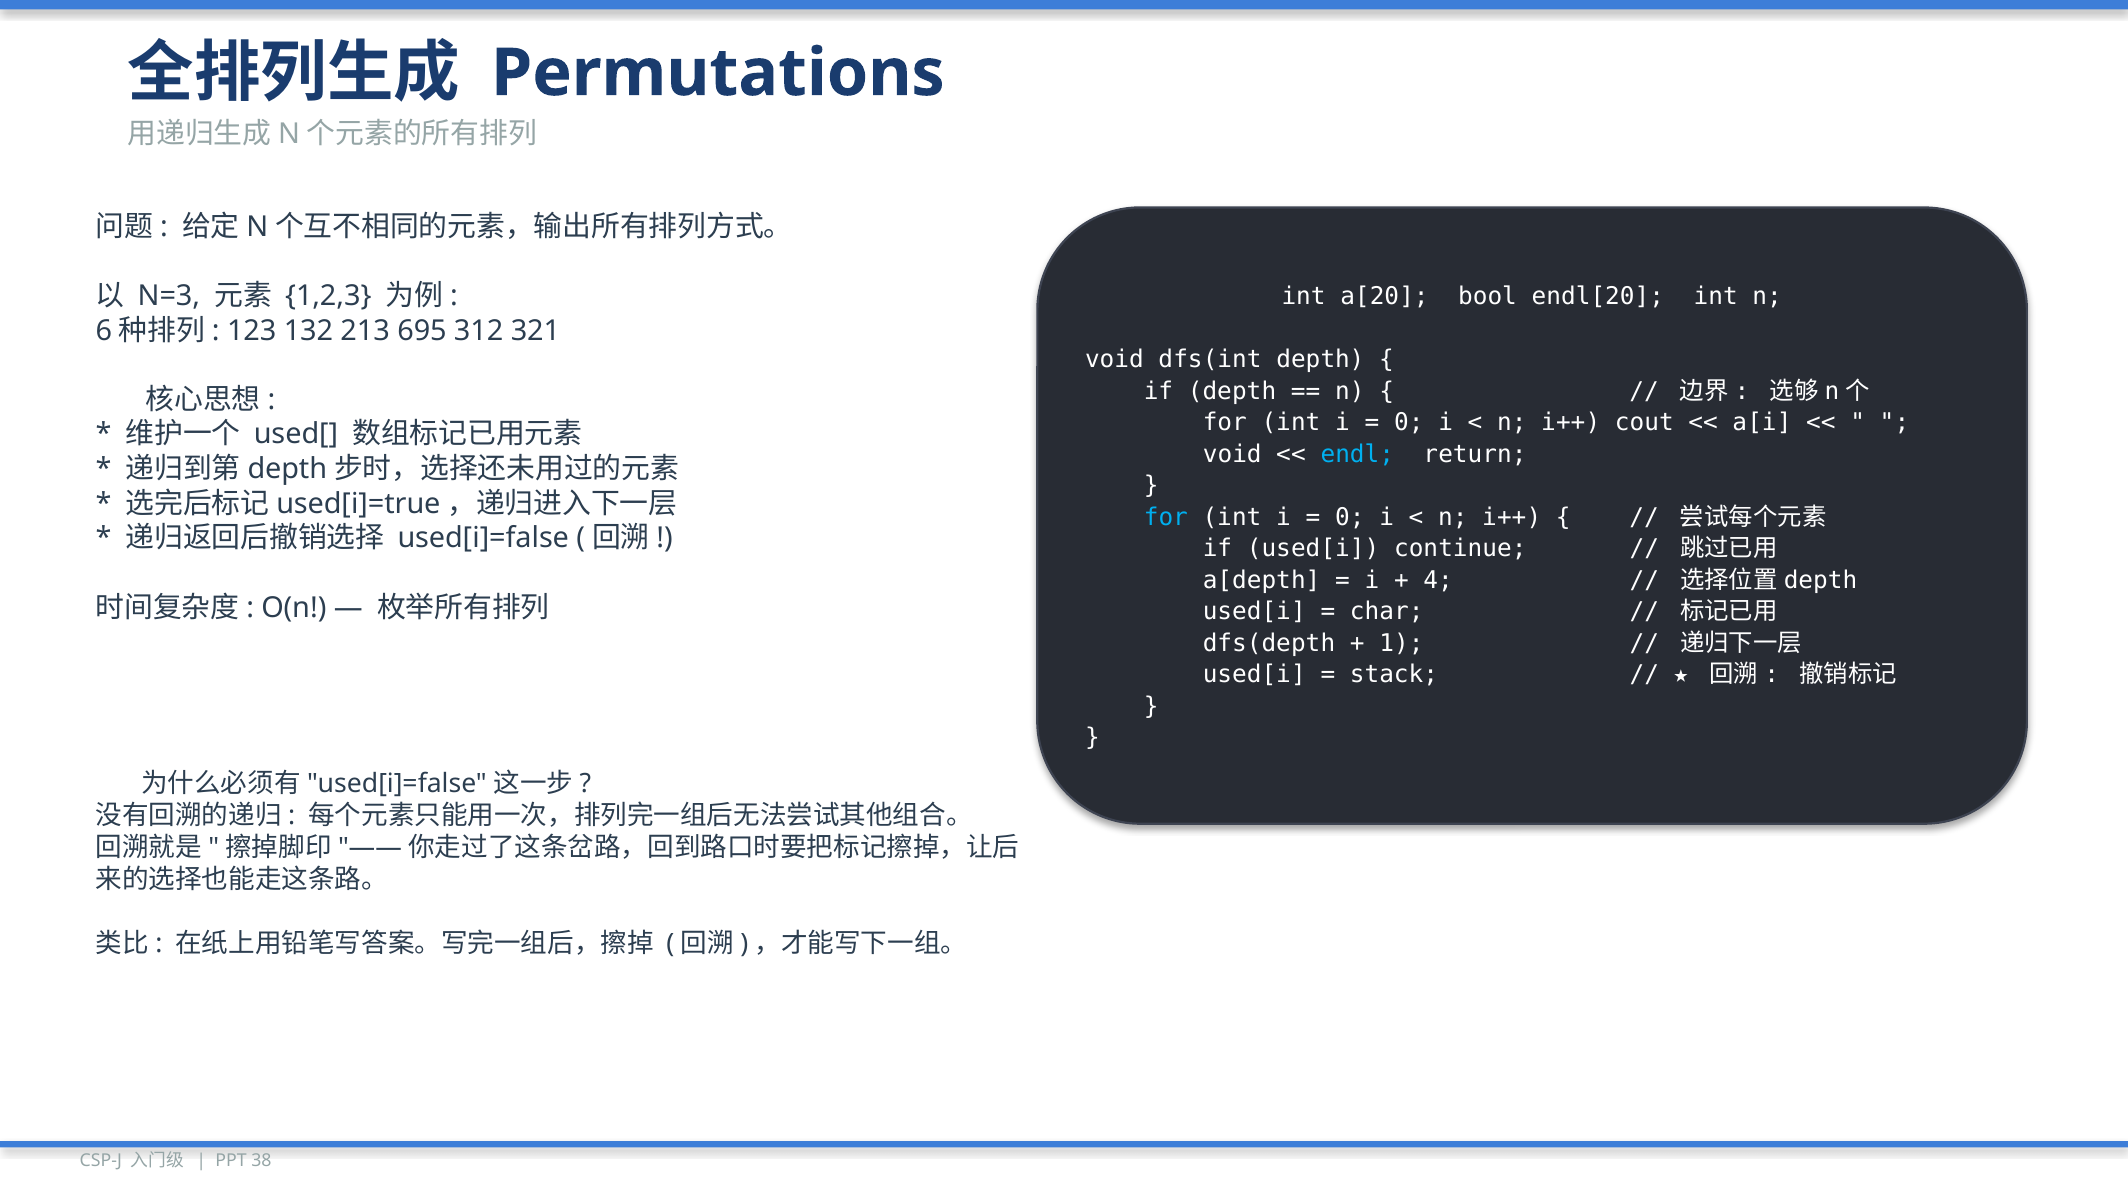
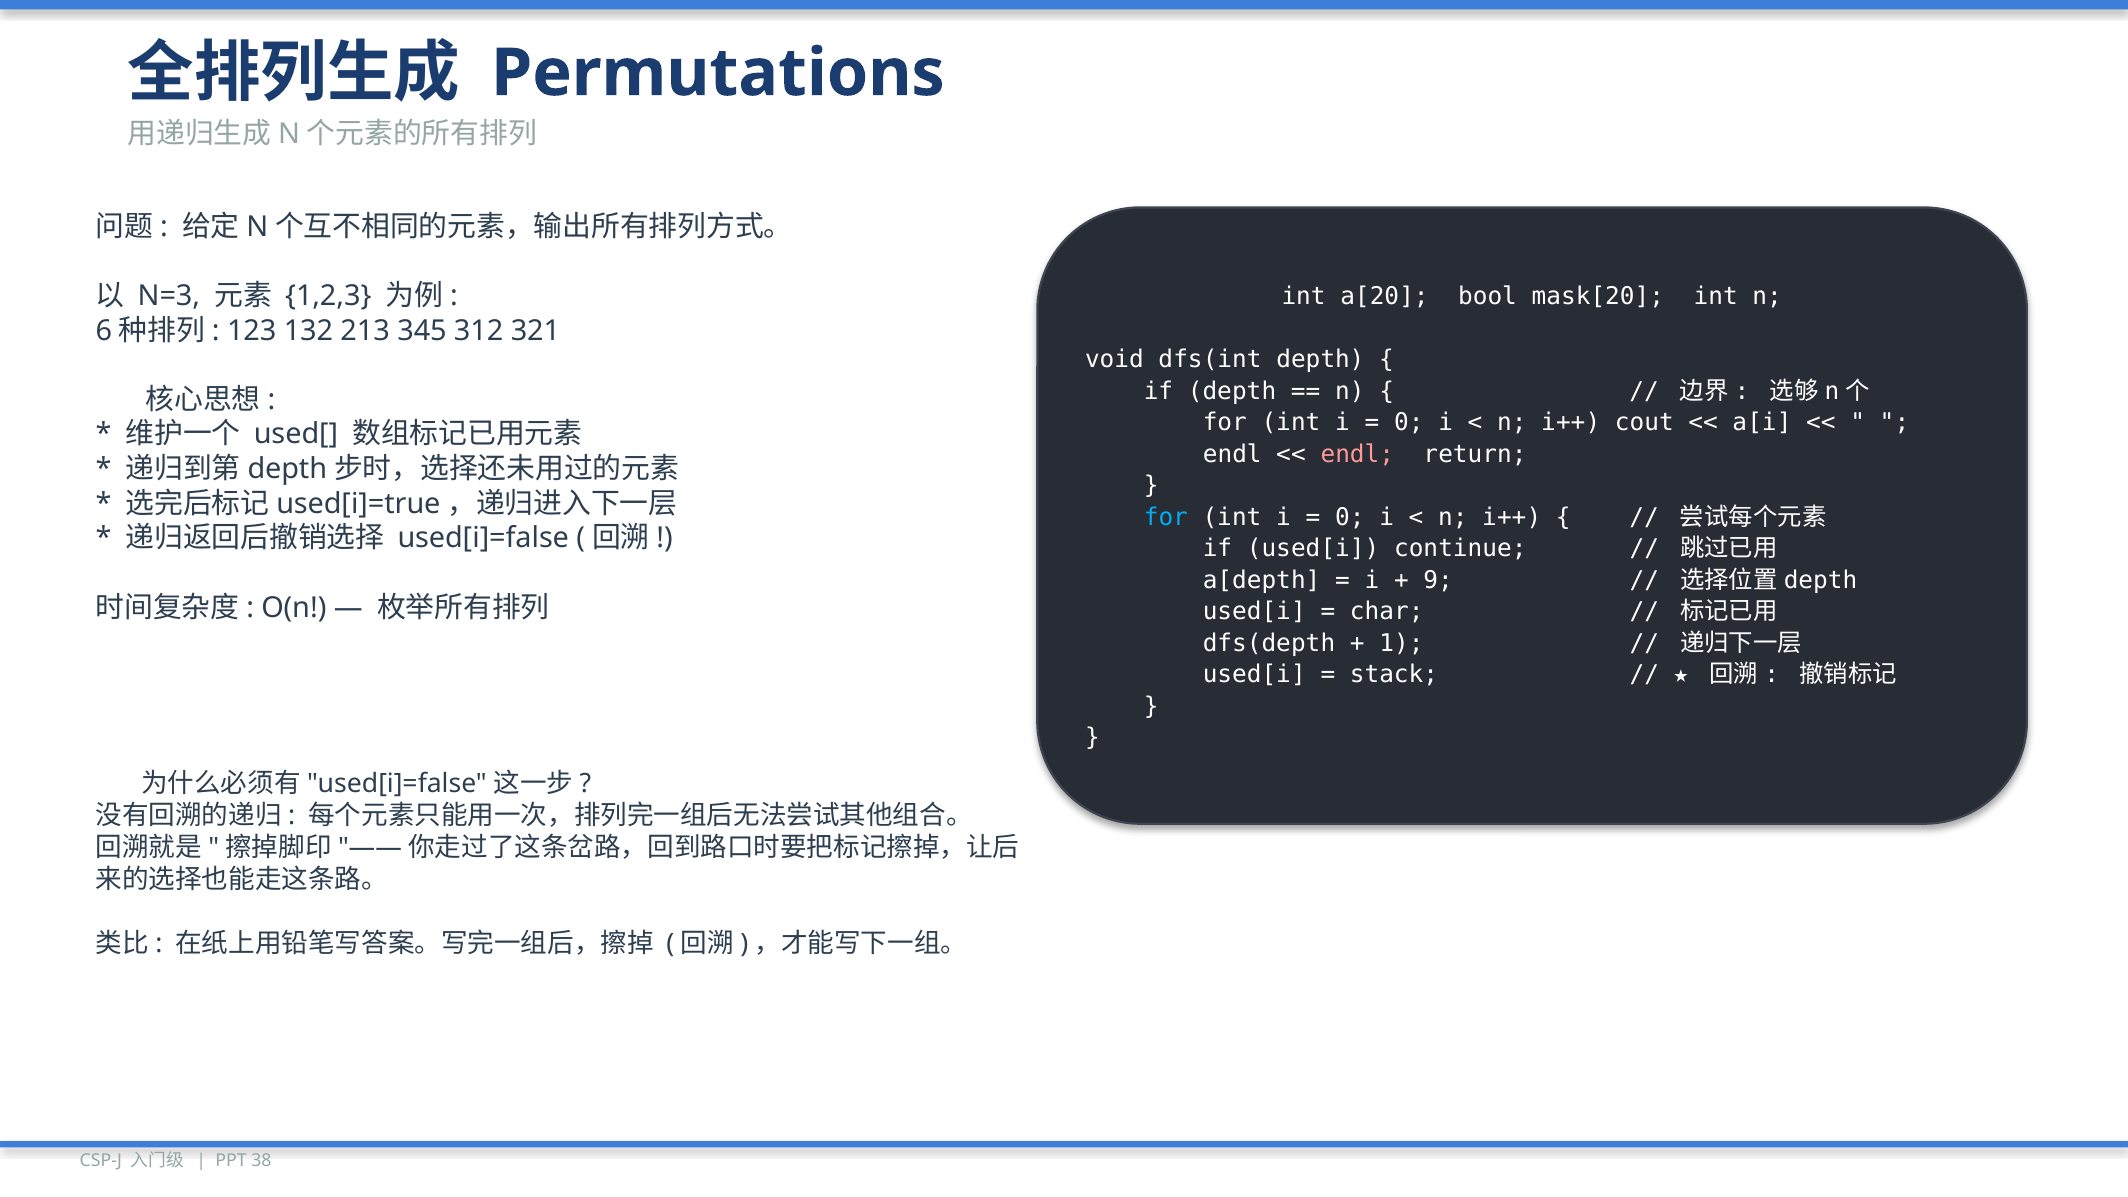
endl[20: endl[20 -> mask[20
695: 695 -> 345
void at (1232, 454): void -> endl
endl at (1357, 454) colour: light blue -> pink
4: 4 -> 9
